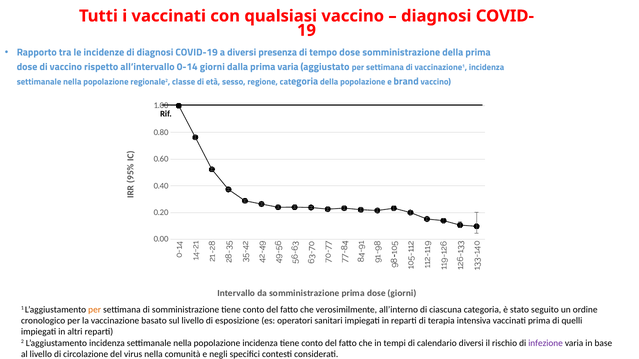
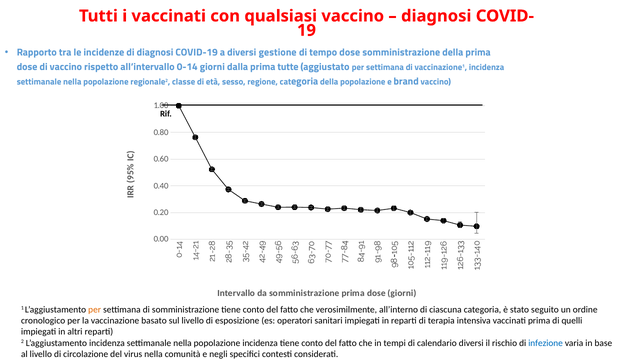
presenza: presenza -> gestione
prima varia: varia -> tutte
infezione colour: purple -> blue
